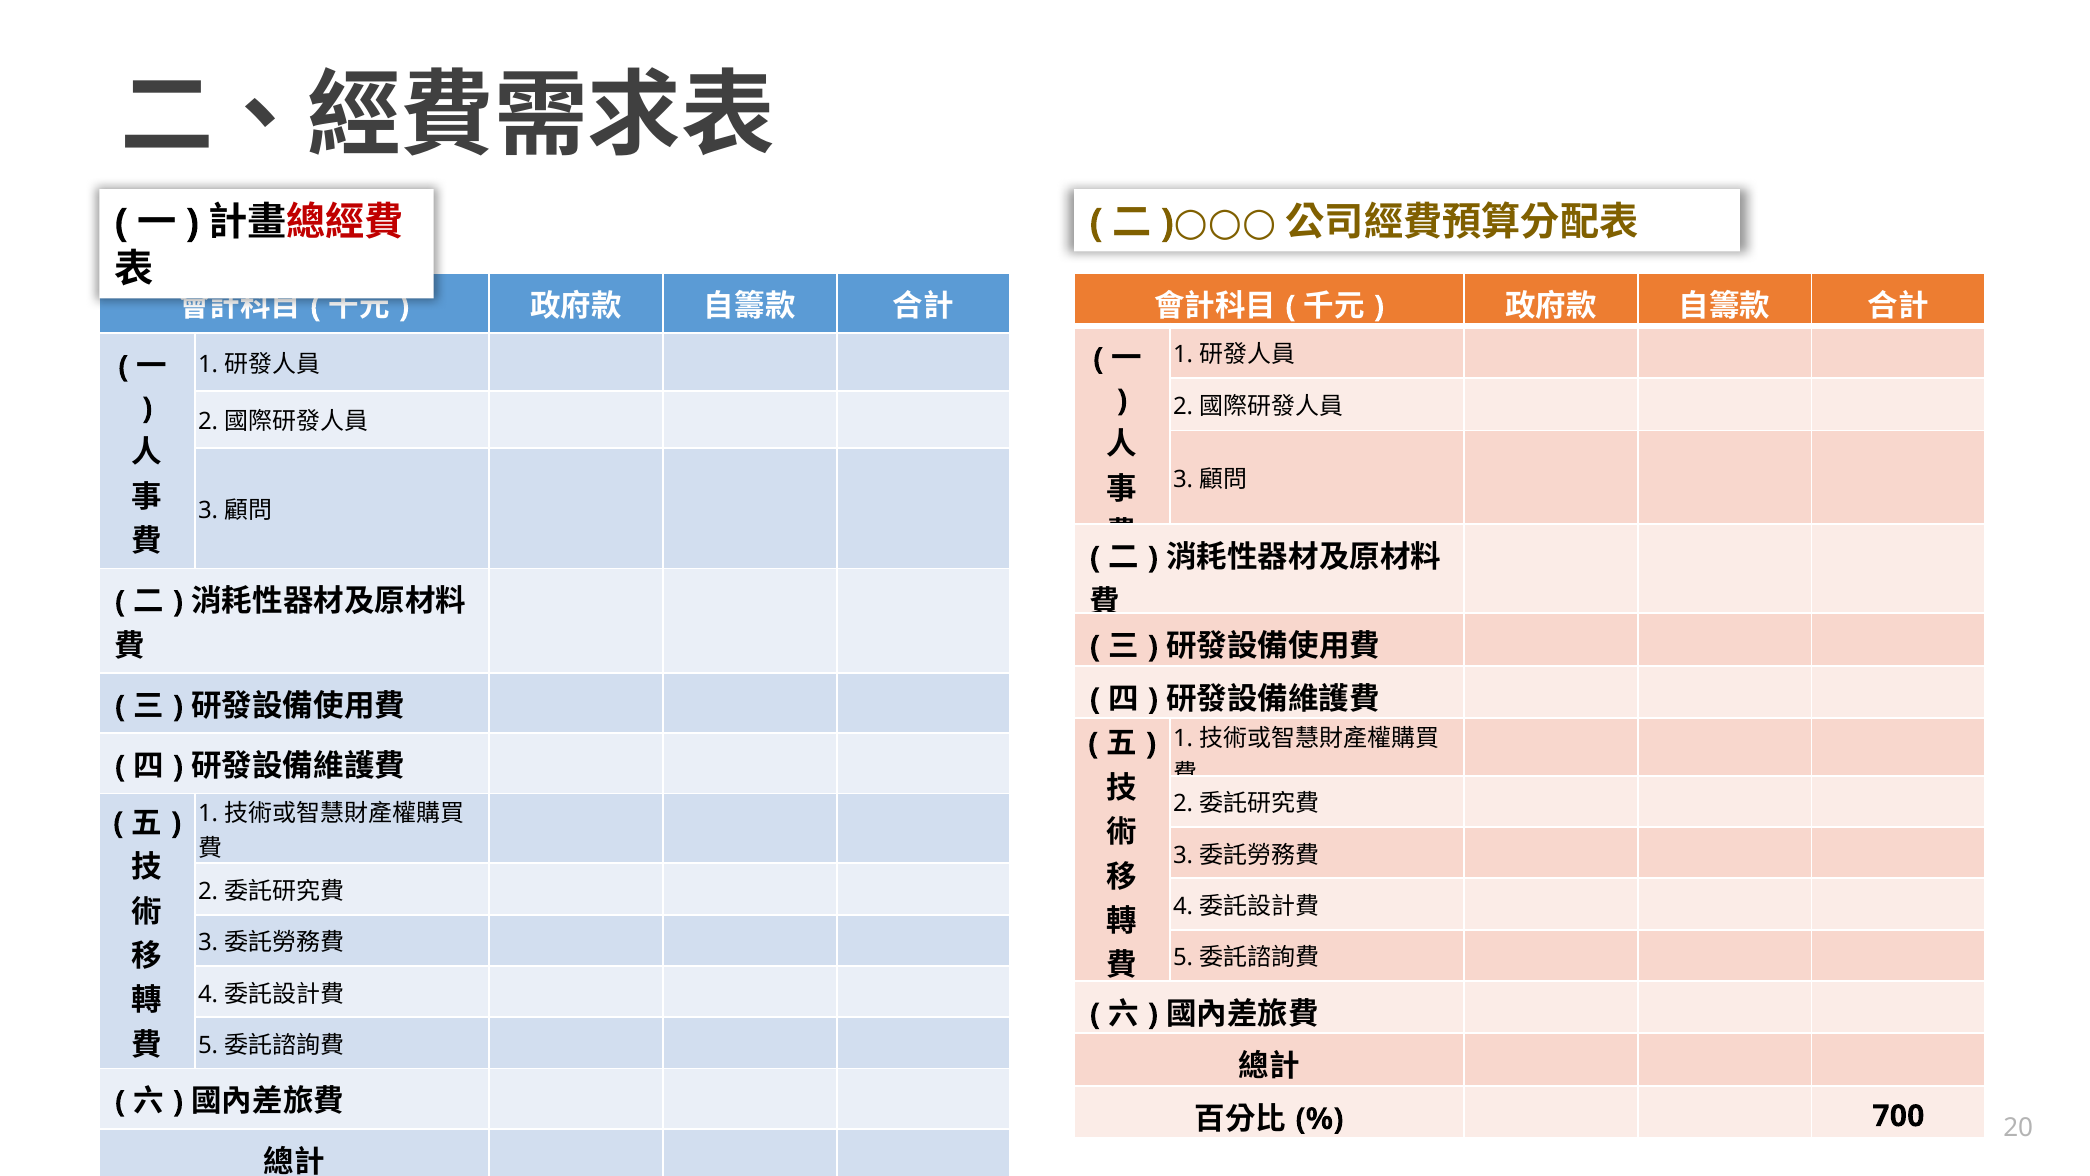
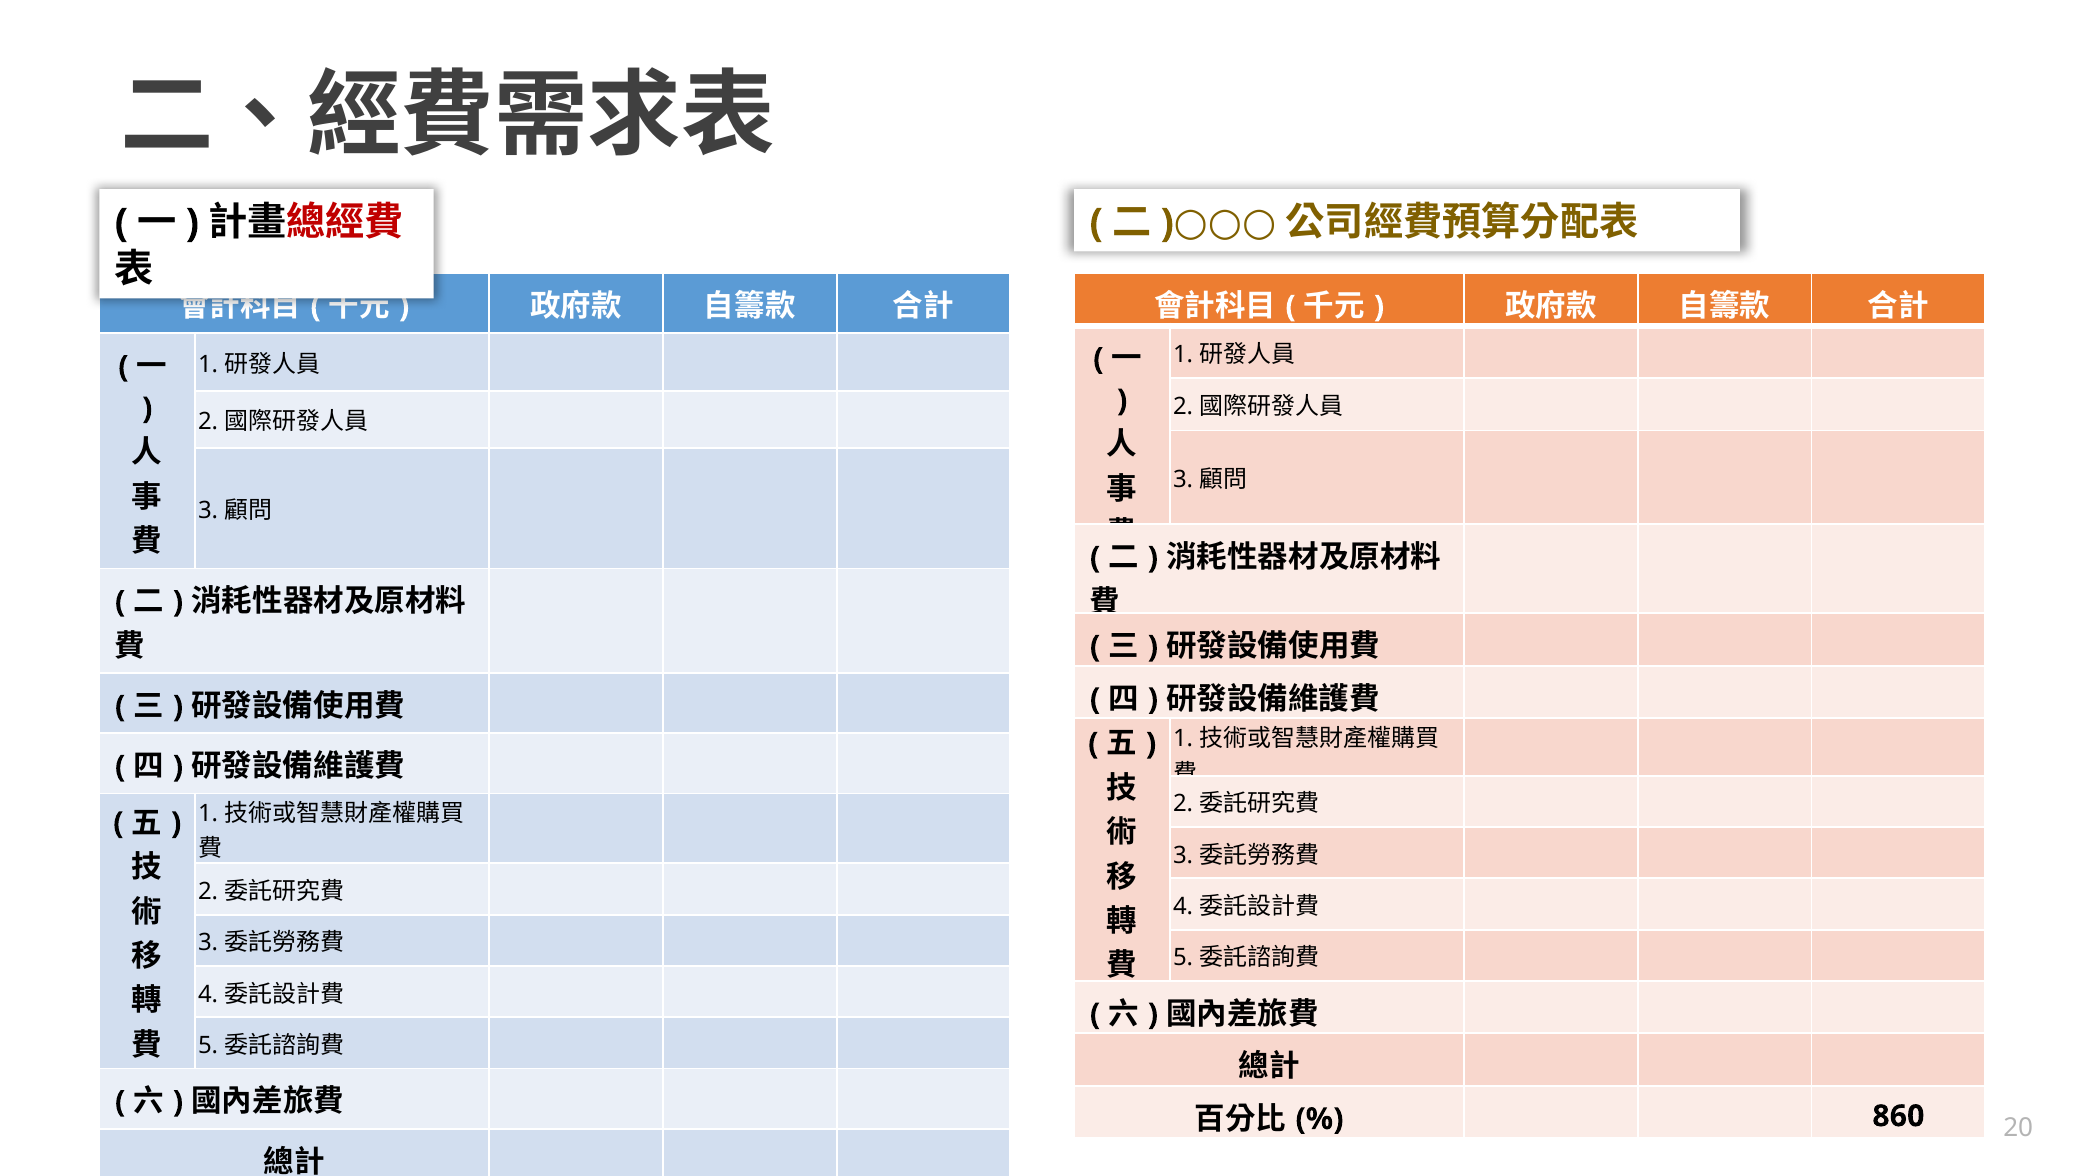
700: 700 -> 860
